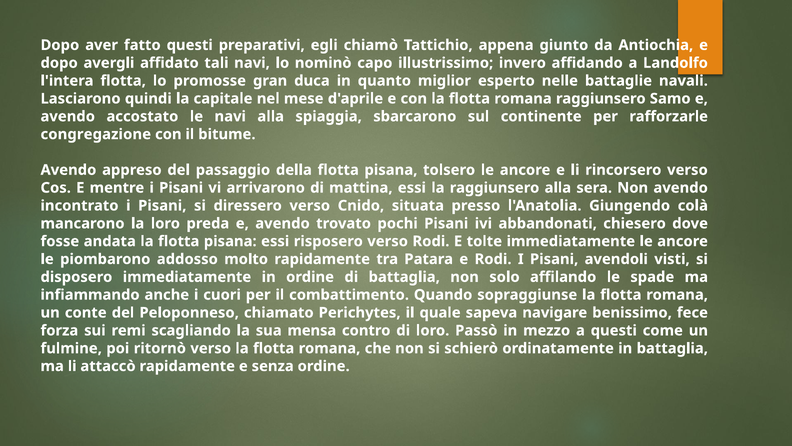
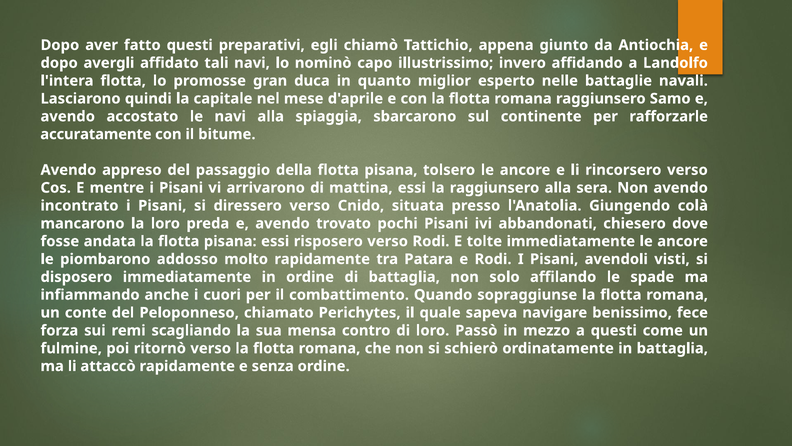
congregazione: congregazione -> accuratamente
